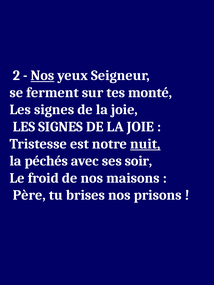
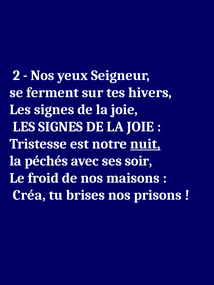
Nos at (42, 75) underline: present -> none
monté: monté -> hivers
Père: Père -> Créa
